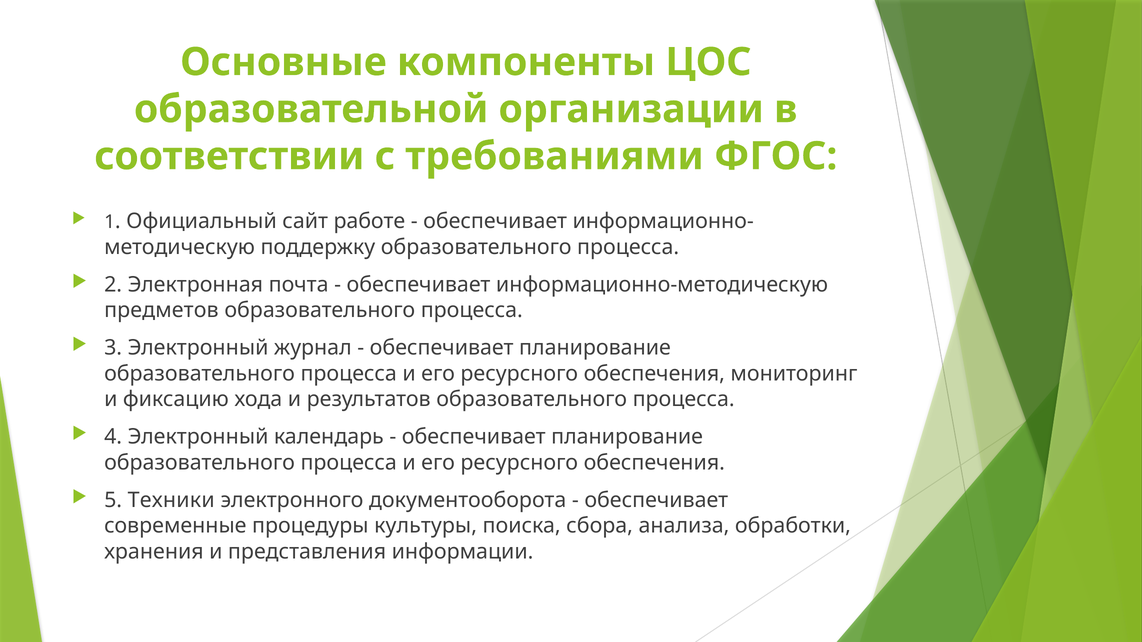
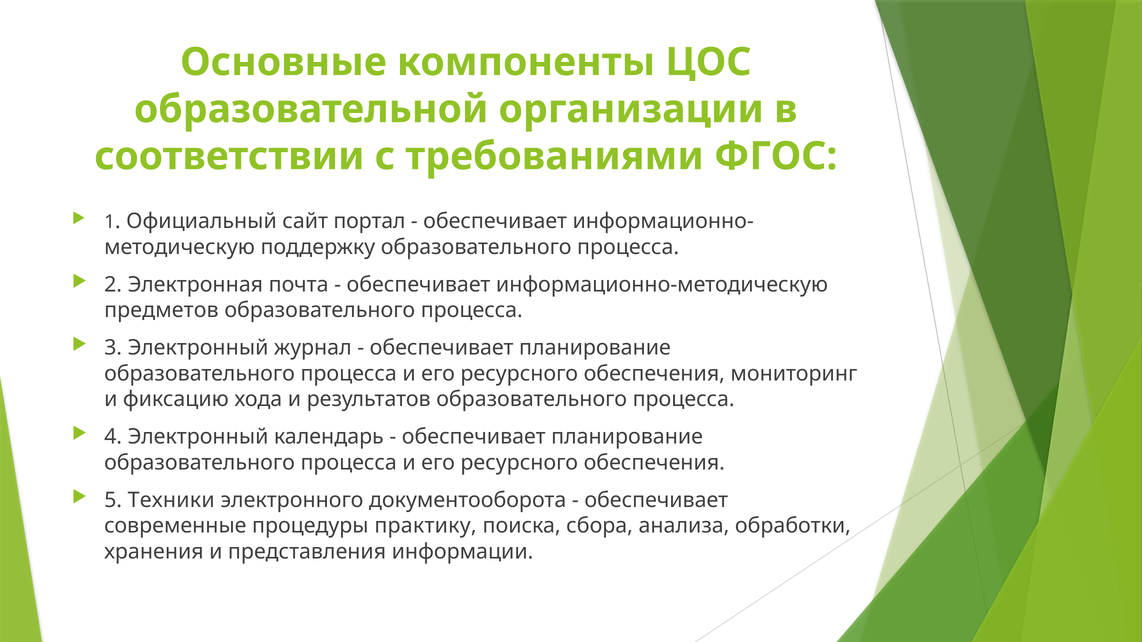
работе: работе -> портал
культуры: культуры -> практику
